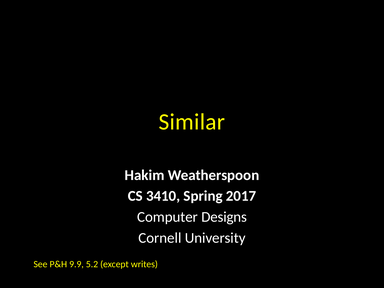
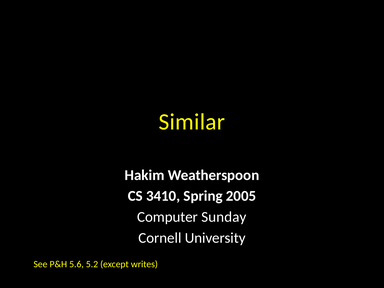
2017: 2017 -> 2005
Designs: Designs -> Sunday
9.9: 9.9 -> 5.6
